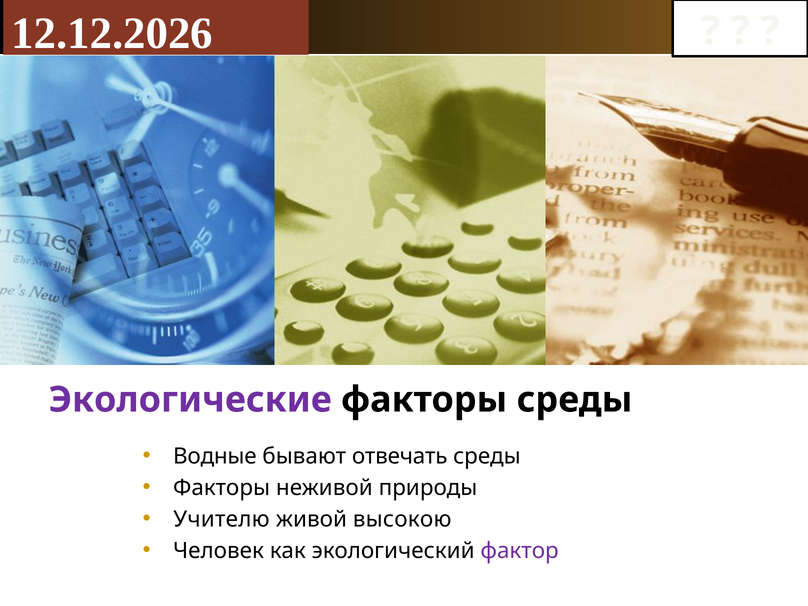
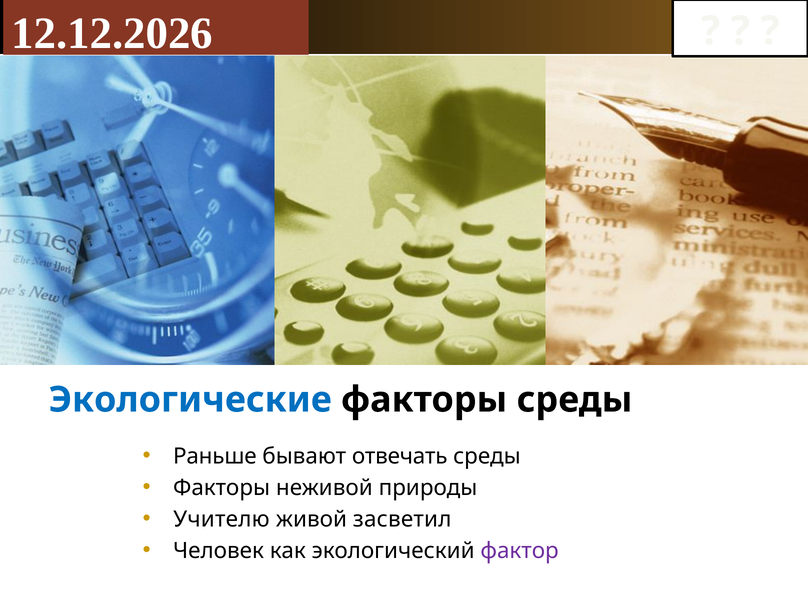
Экологические colour: purple -> blue
Водные: Водные -> Раньше
высокою: высокою -> засветил
